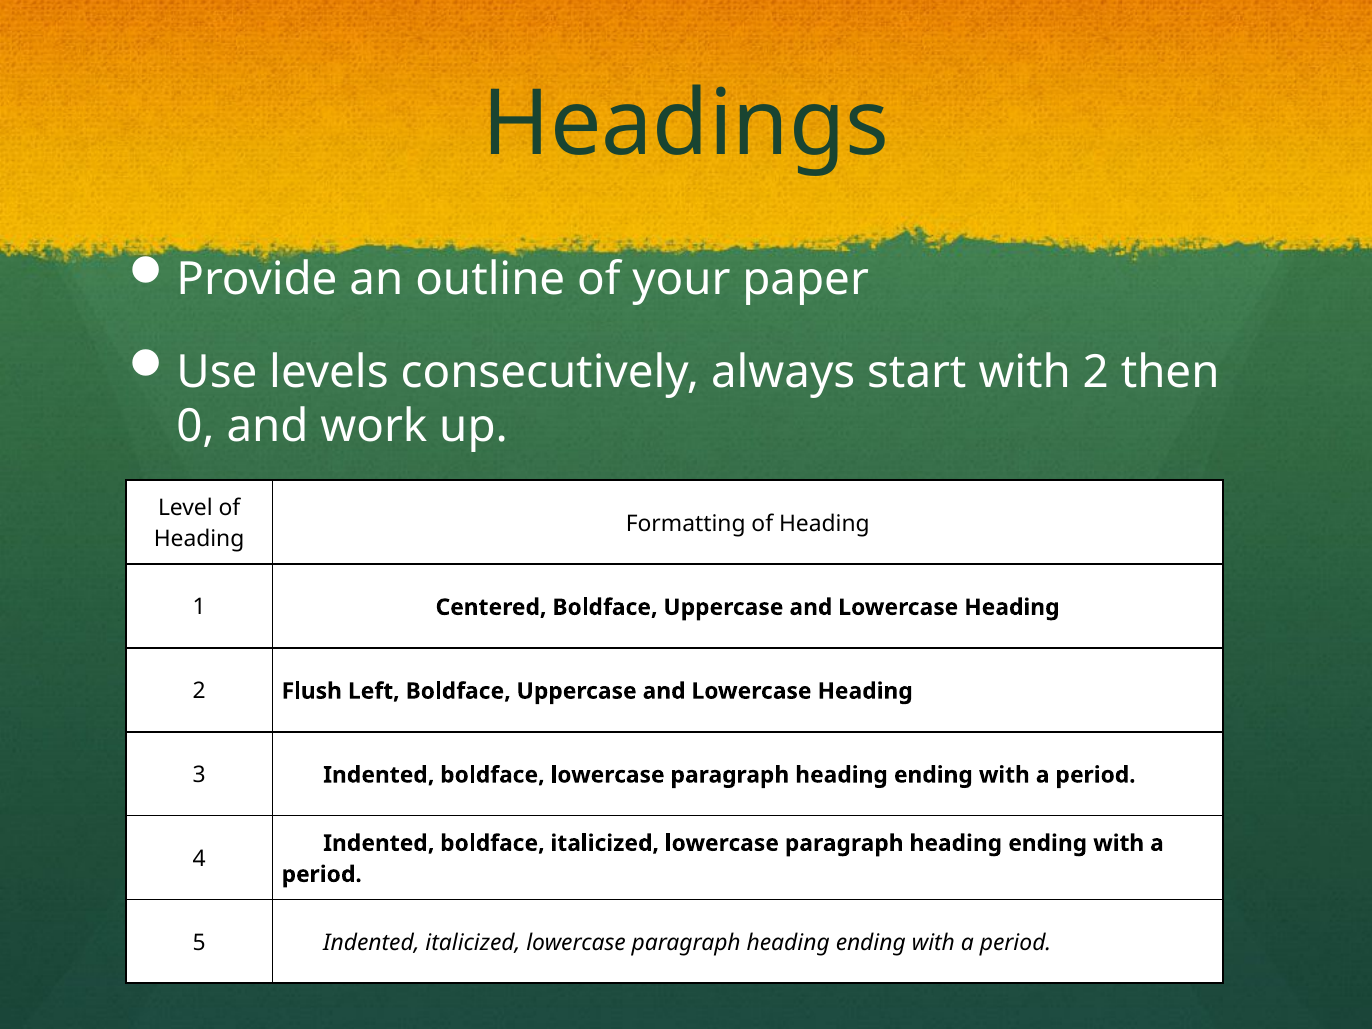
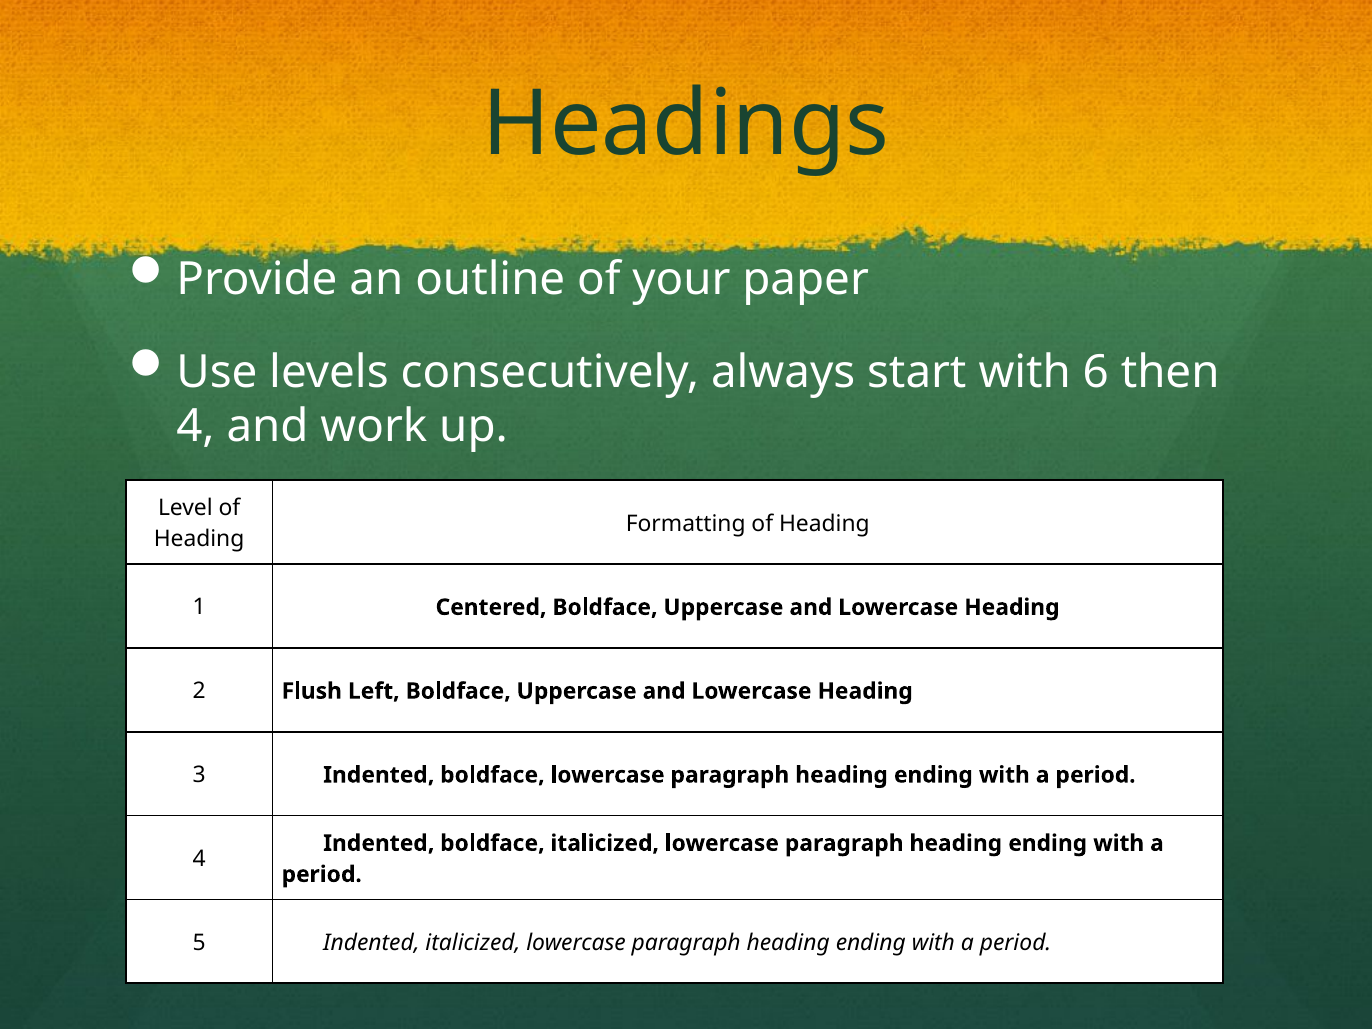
with 2: 2 -> 6
0 at (196, 427): 0 -> 4
